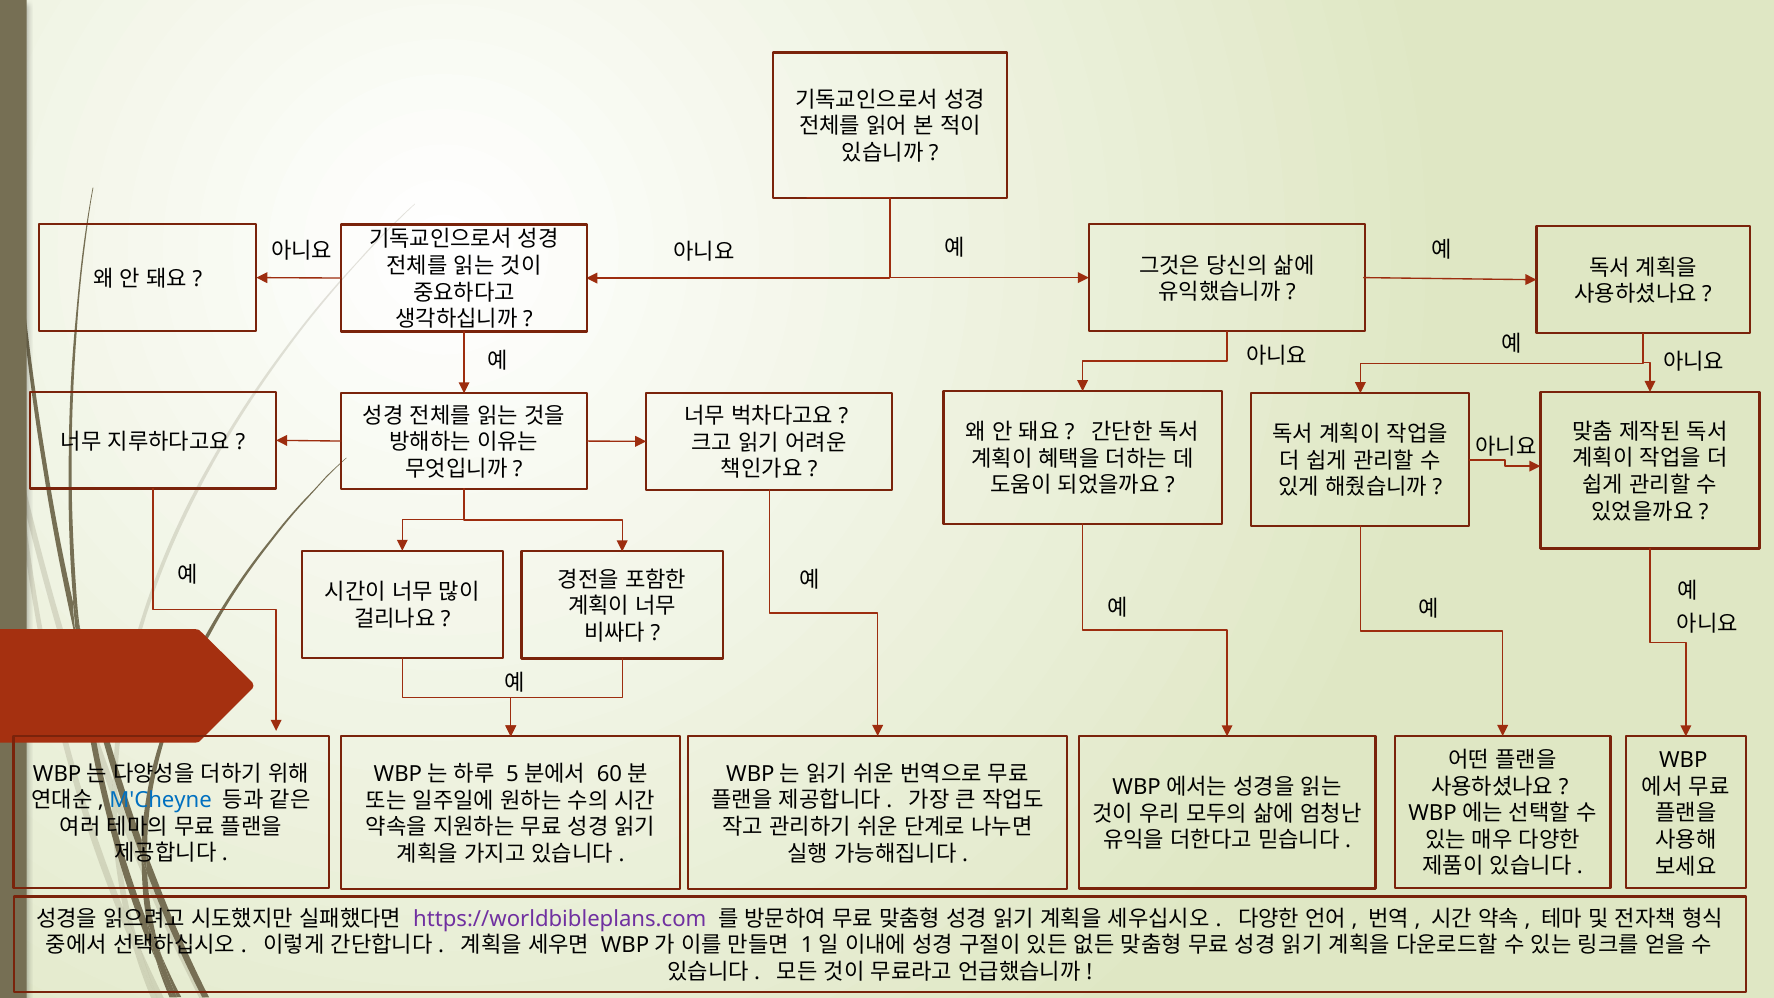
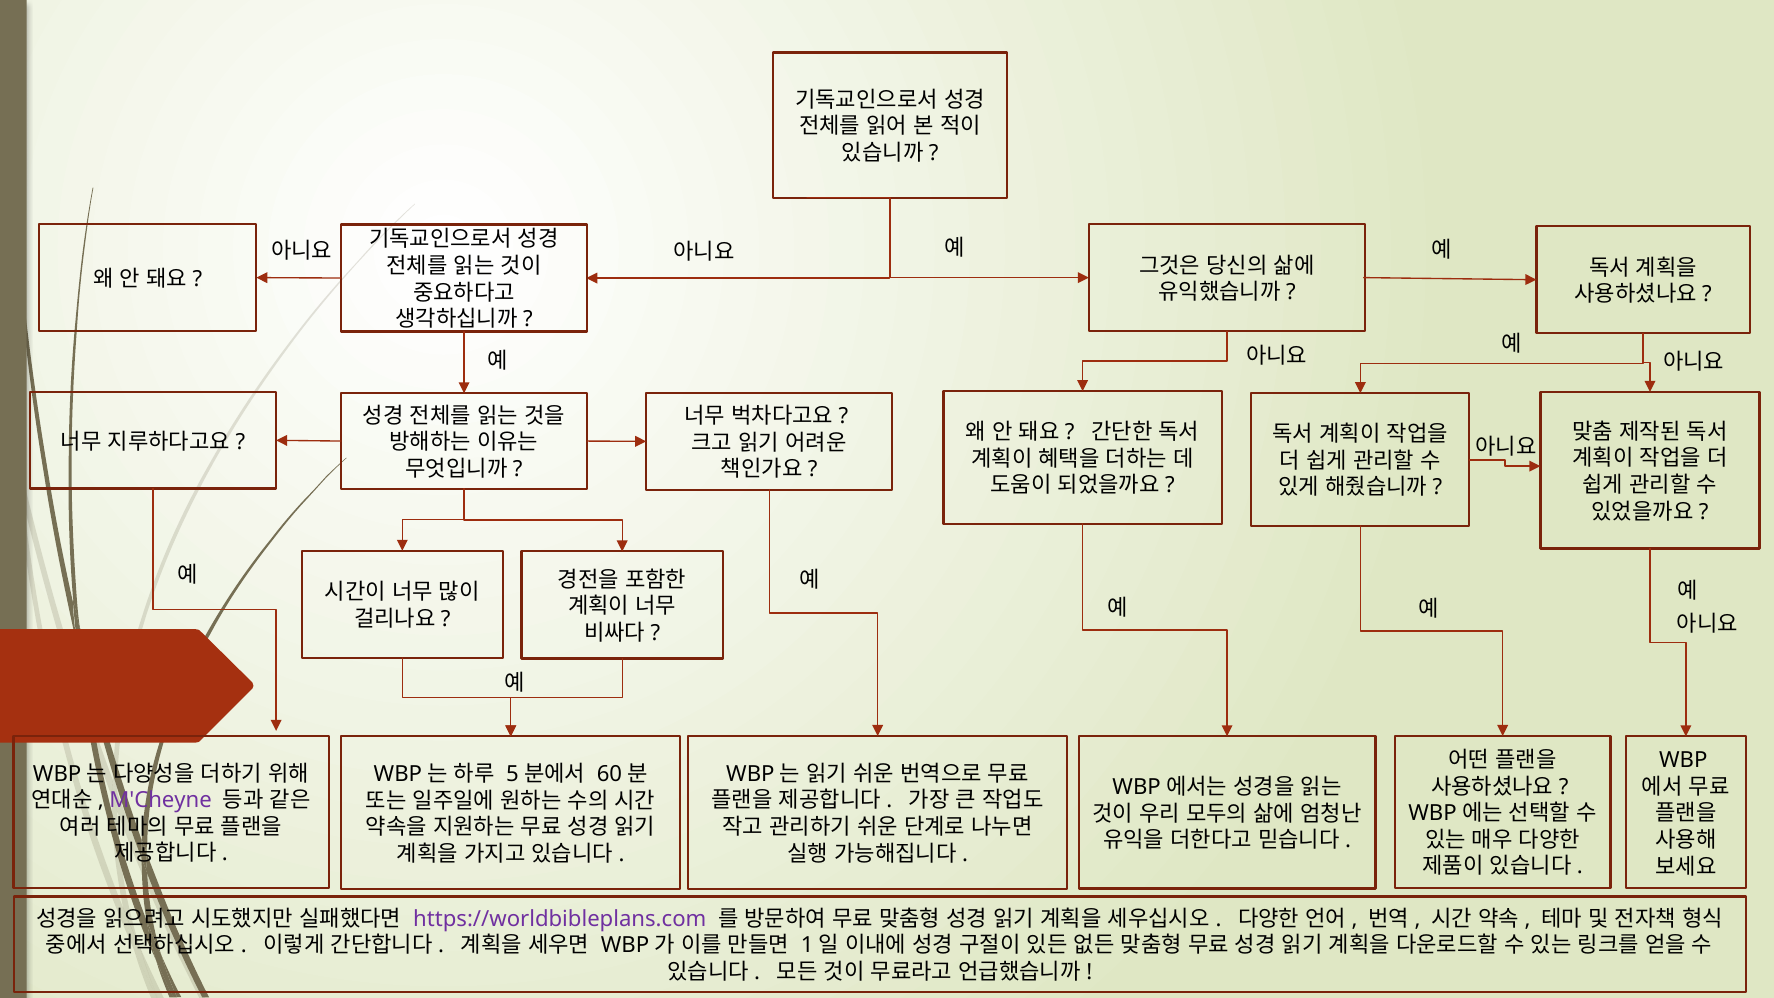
M'Cheyne colour: blue -> purple
